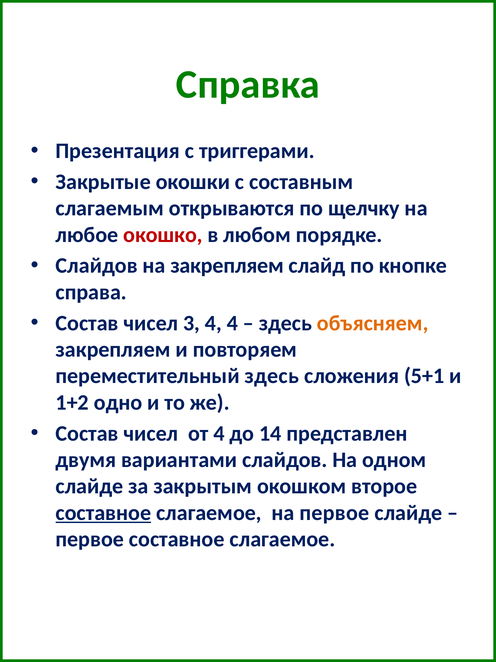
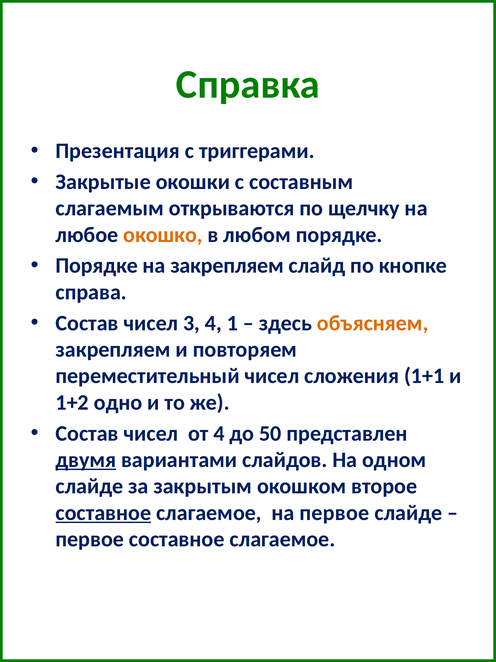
окошко colour: red -> orange
Слайдов at (97, 265): Слайдов -> Порядке
4 4: 4 -> 1
переместительный здесь: здесь -> чисел
5+1: 5+1 -> 1+1
14: 14 -> 50
двумя underline: none -> present
